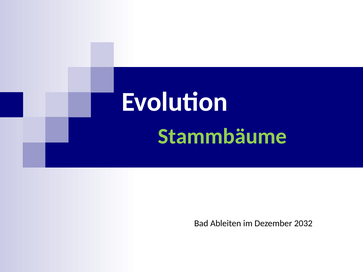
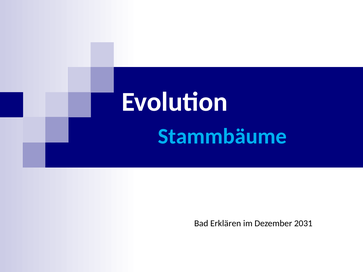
Stammbäume colour: light green -> light blue
Ableiten: Ableiten -> Erklären
2032: 2032 -> 2031
